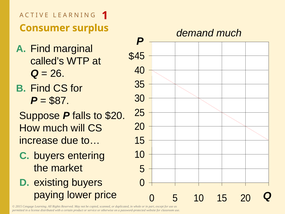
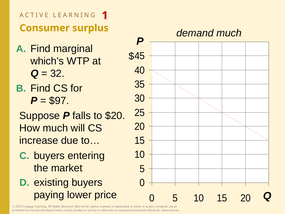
called’s: called’s -> which’s
26: 26 -> 32
$87: $87 -> $97
